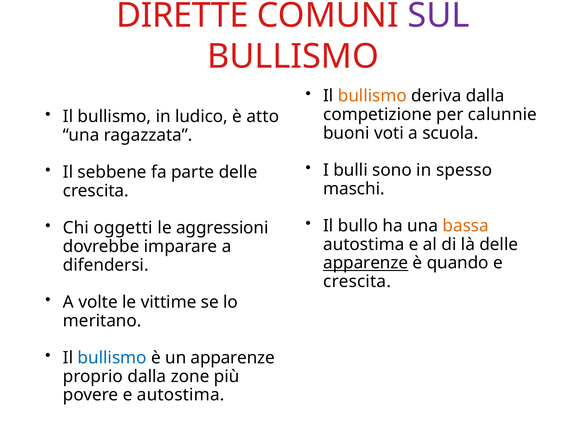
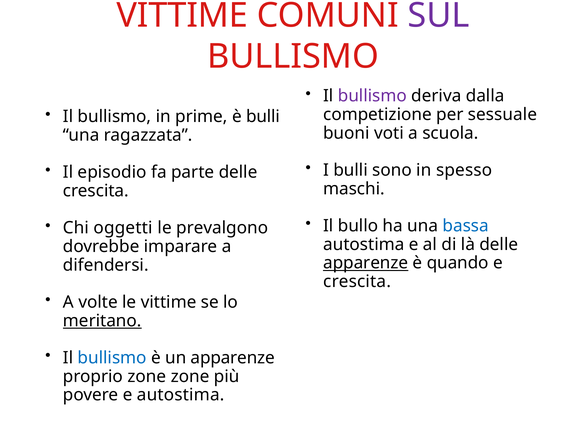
DIRETTE at (182, 15): DIRETTE -> VITTIME
bullismo at (372, 96) colour: orange -> purple
ludico: ludico -> prime
è atto: atto -> bulli
calunnie: calunnie -> sessuale
sebbene: sebbene -> episodio
bassa colour: orange -> blue
aggressioni: aggressioni -> prevalgono
meritano underline: none -> present
proprio dalla: dalla -> zone
